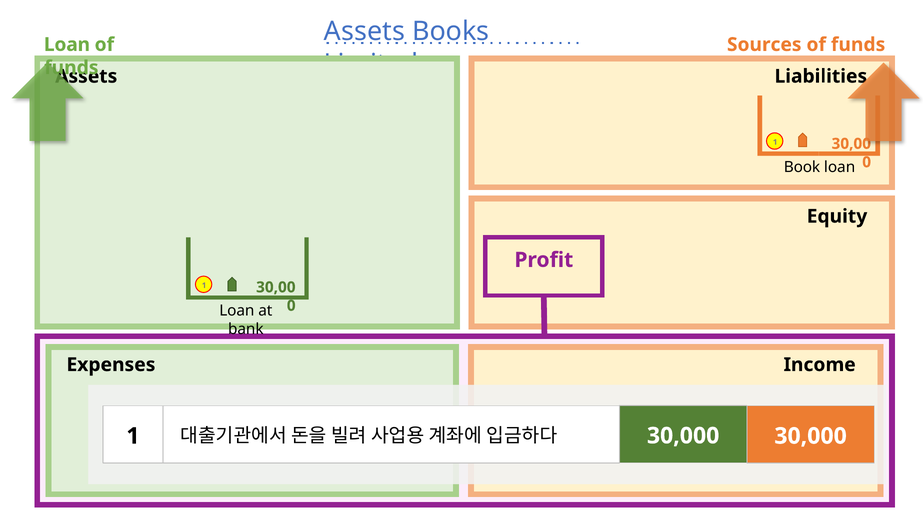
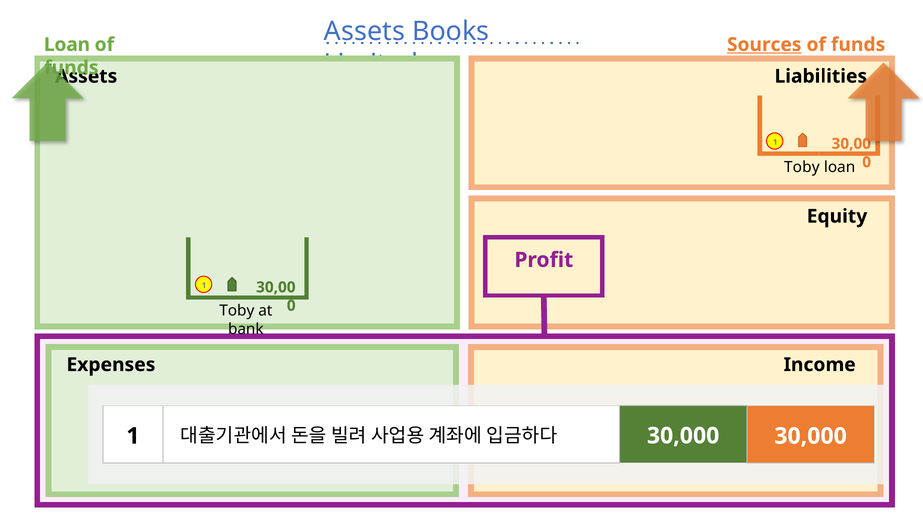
Sources underline: none -> present
Book at (802, 167): Book -> Toby
Loan at (237, 311): Loan -> Toby
